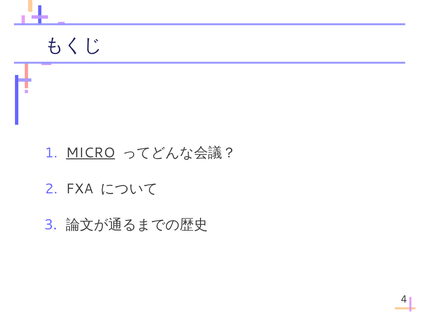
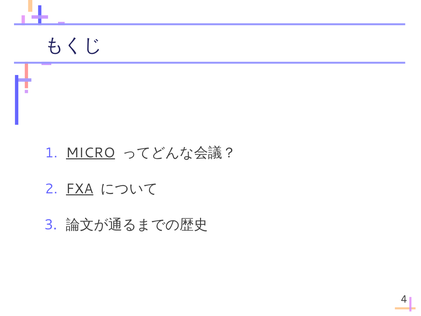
FXA underline: none -> present
